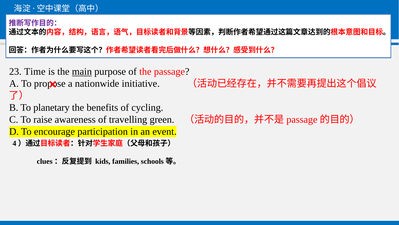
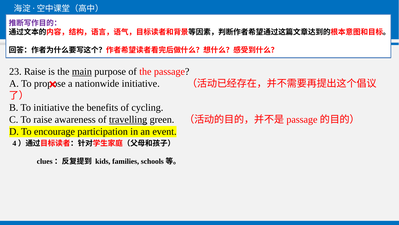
23 Time: Time -> Raise
To planetary: planetary -> initiative
travelling underline: none -> present
